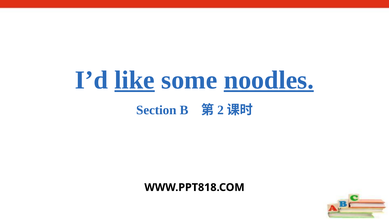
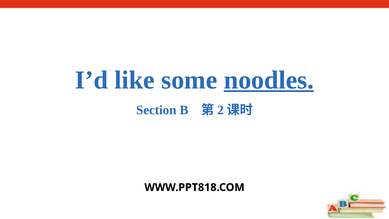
like underline: present -> none
